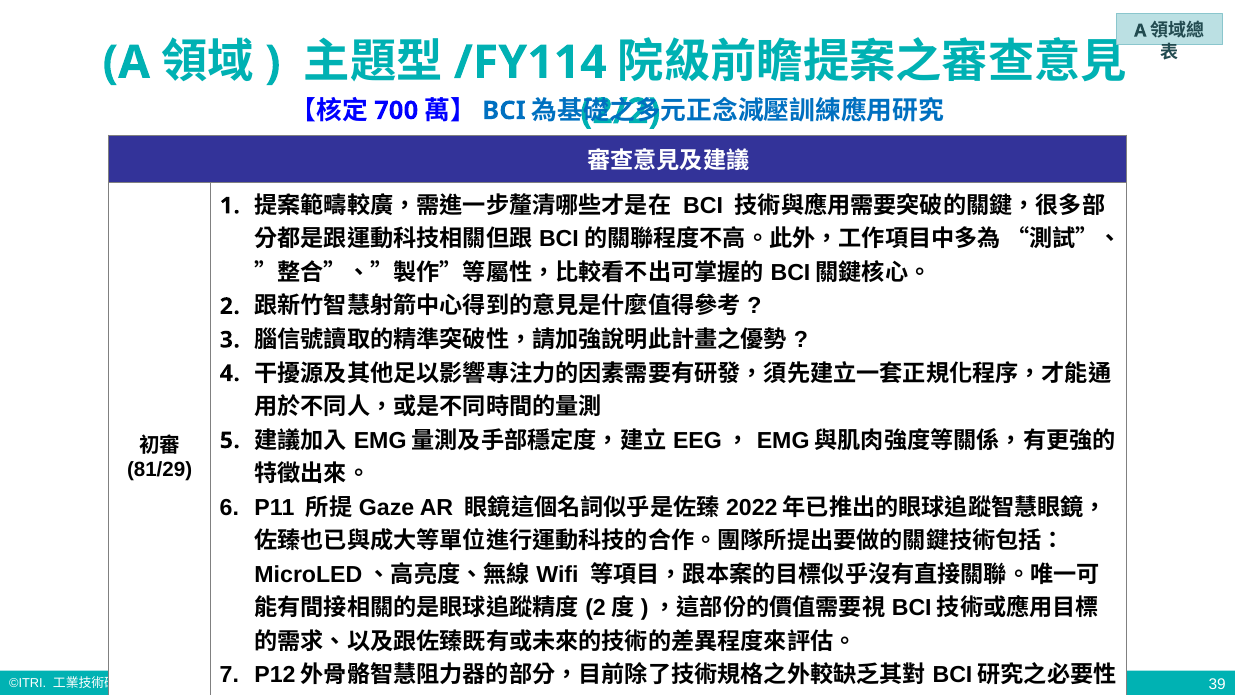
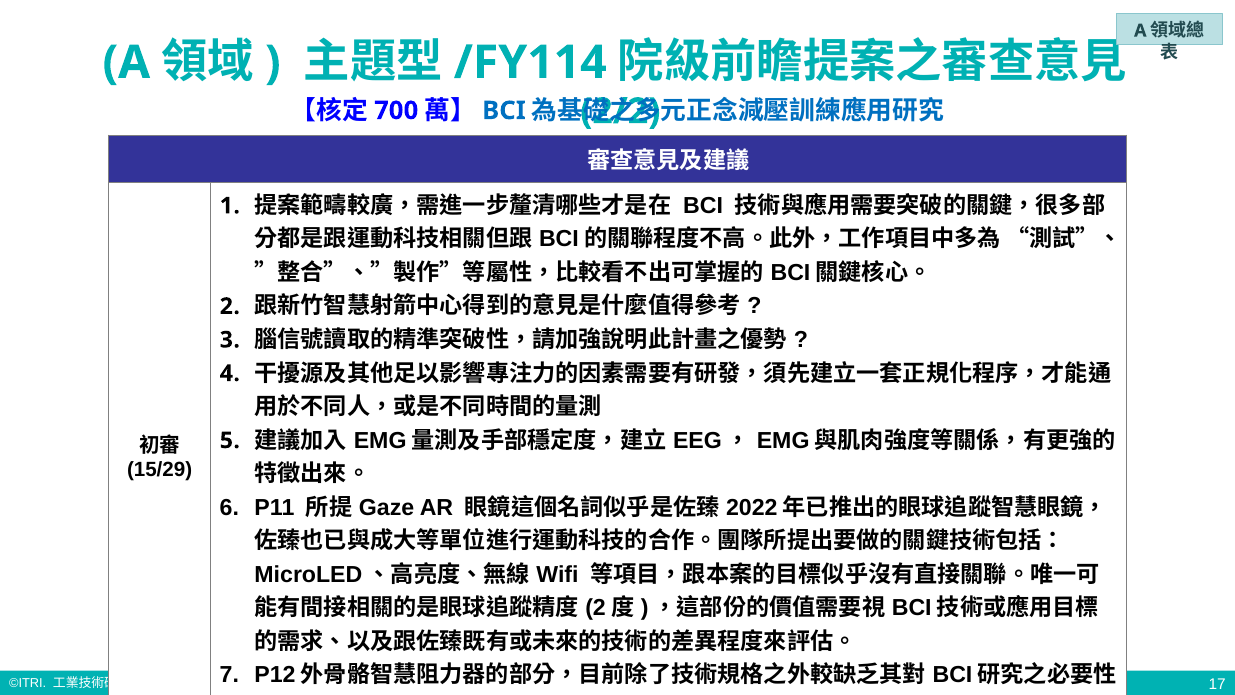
81/29: 81/29 -> 15/29
39: 39 -> 17
